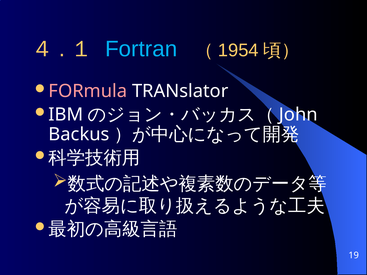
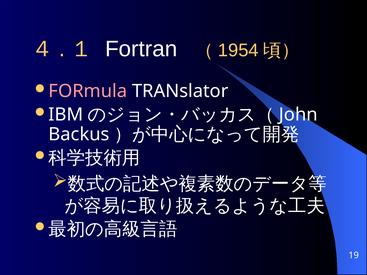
Fortran colour: light blue -> white
